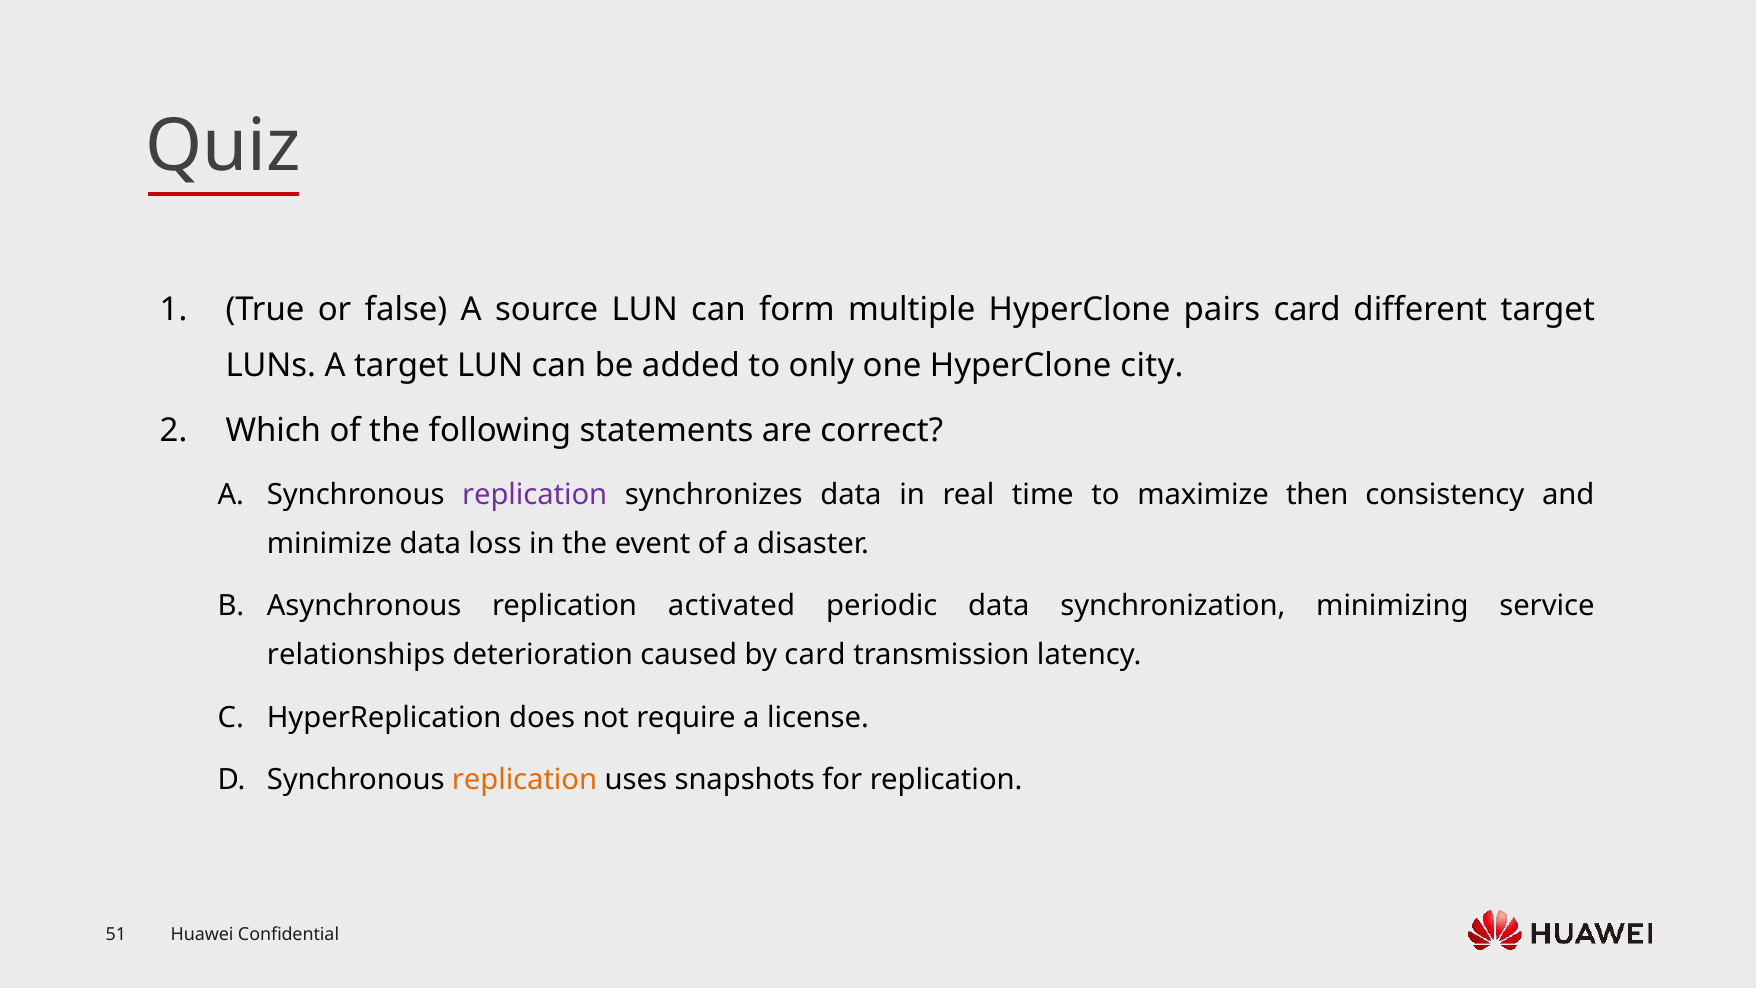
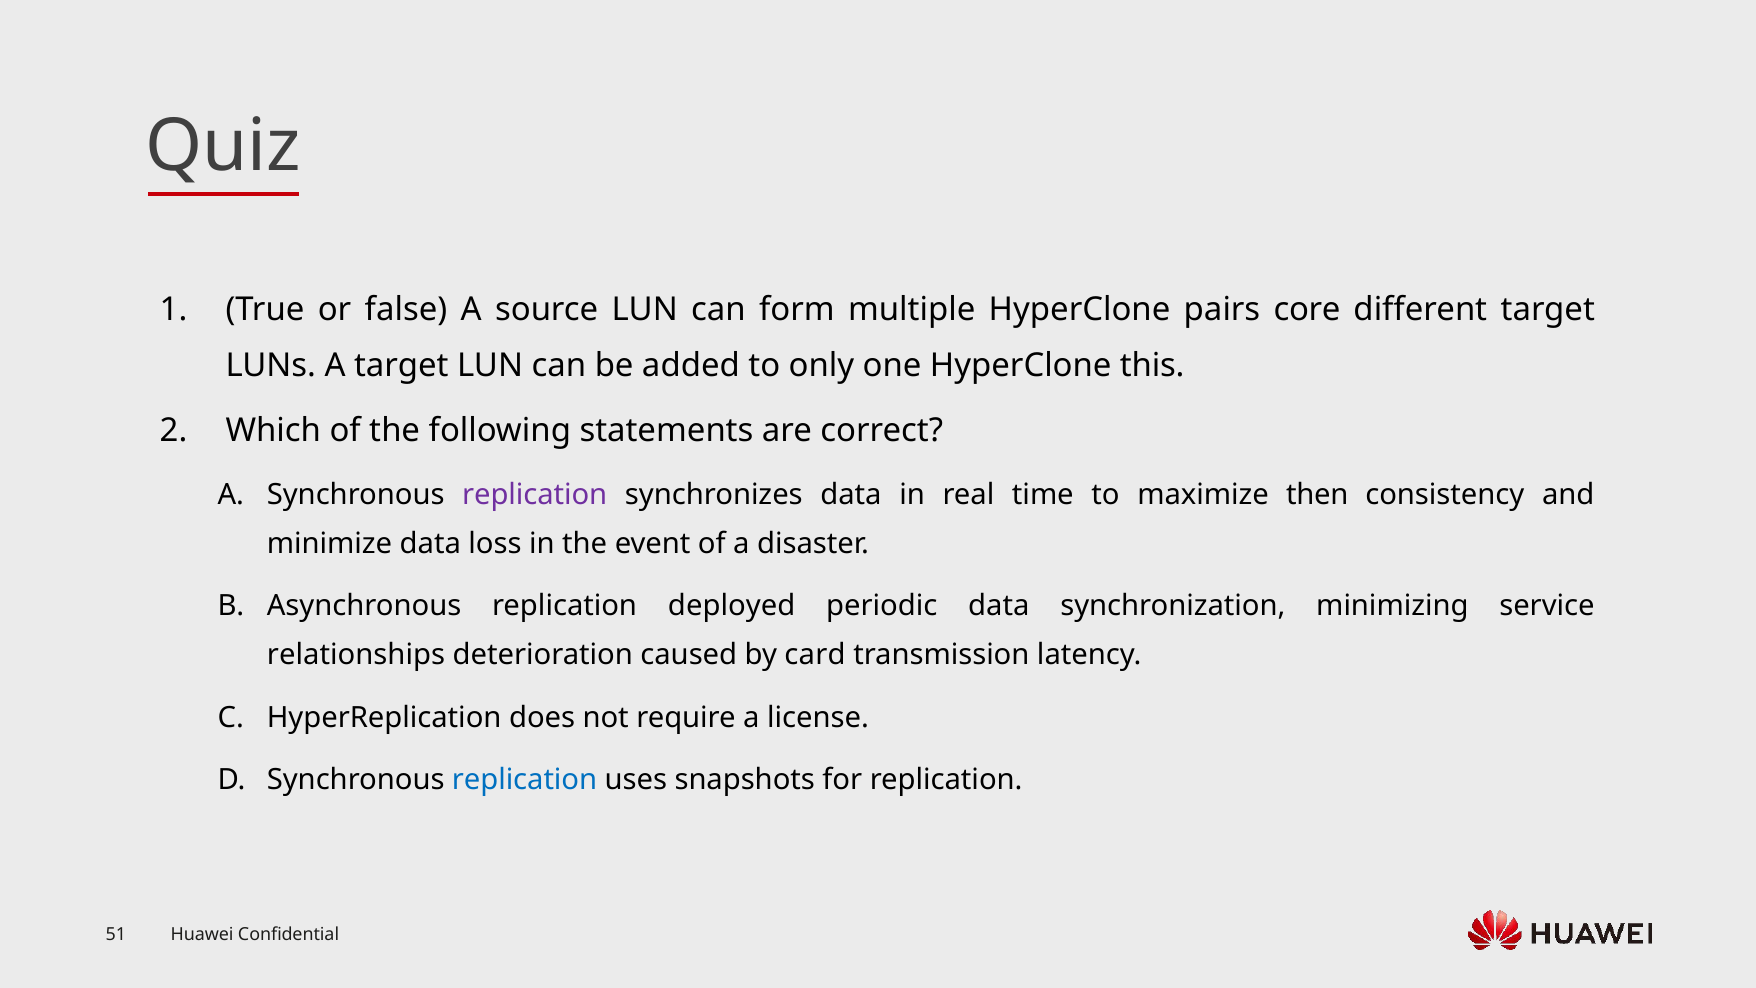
pairs card: card -> core
city: city -> this
activated: activated -> deployed
replication at (525, 780) colour: orange -> blue
